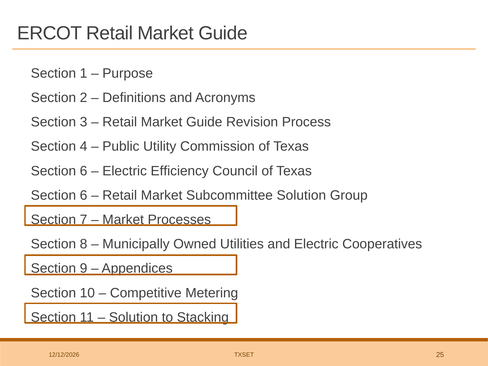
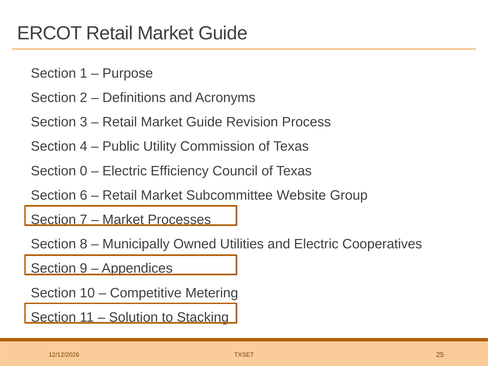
6 at (84, 171): 6 -> 0
Subcommittee Solution: Solution -> Website
